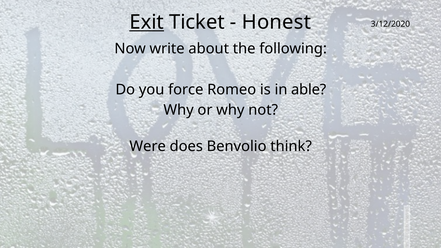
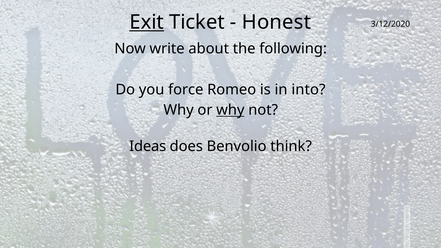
able: able -> into
why at (230, 110) underline: none -> present
Were: Were -> Ideas
